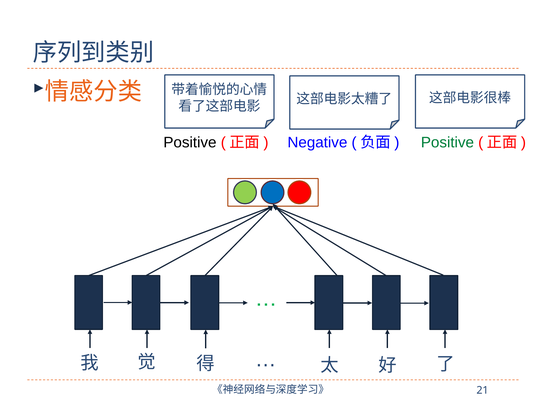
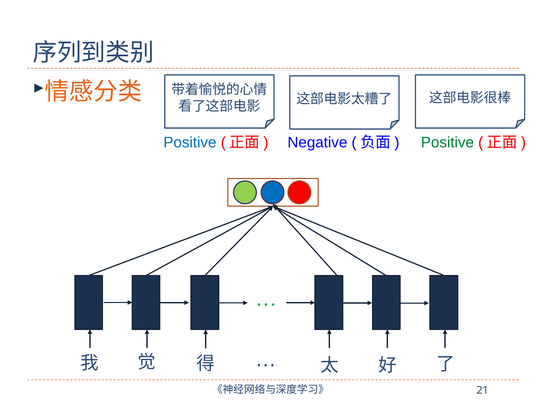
Positive at (190, 142) colour: black -> blue
